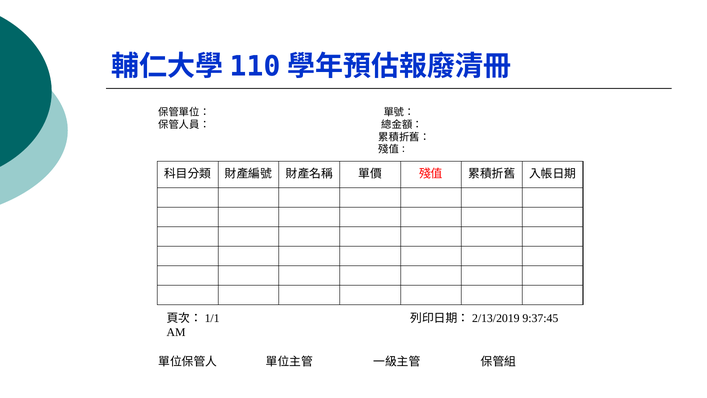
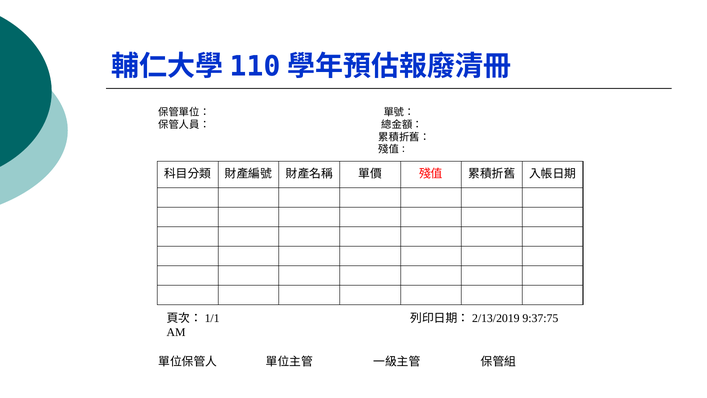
9:37:45: 9:37:45 -> 9:37:75
